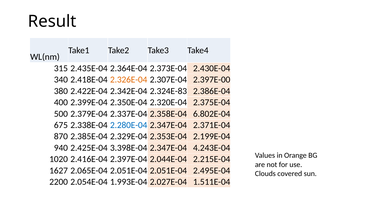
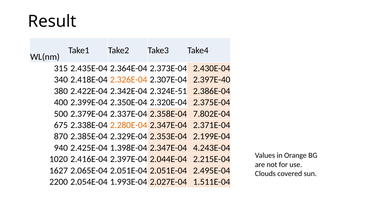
2.397E-00: 2.397E-00 -> 2.397E-40
2.324E-83: 2.324E-83 -> 2.324E-51
6.802E-04: 6.802E-04 -> 7.802E-04
2.280E-04 colour: blue -> orange
3.398E-04: 3.398E-04 -> 1.398E-04
